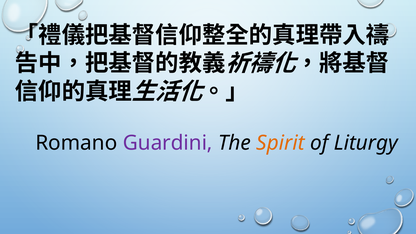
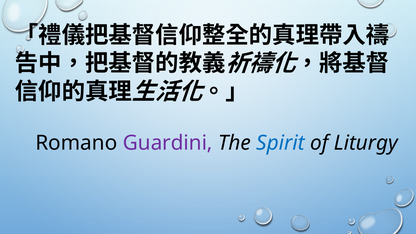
Spirit colour: orange -> blue
